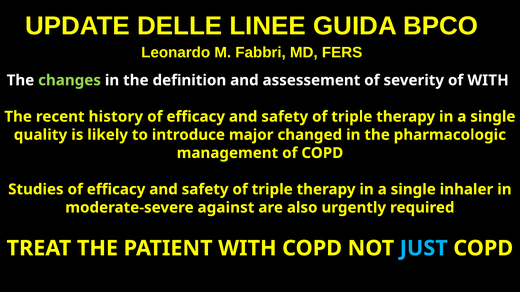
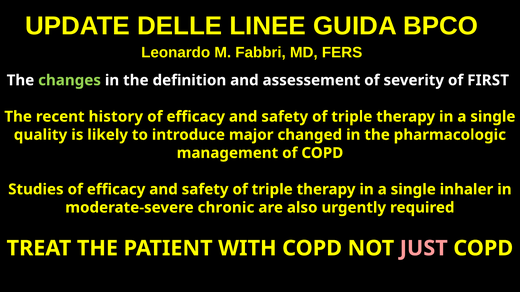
of WITH: WITH -> FIRST
against: against -> chronic
JUST colour: light blue -> pink
